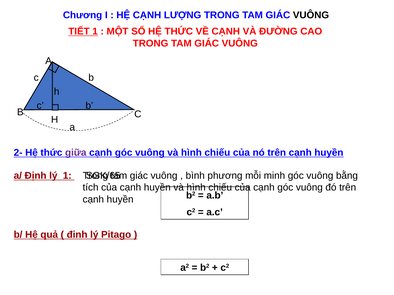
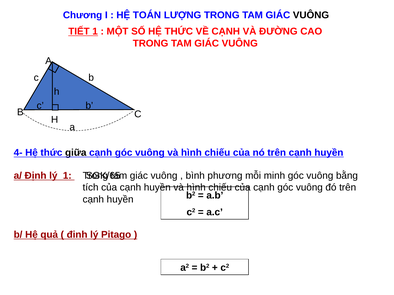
HỆ CẠNH: CẠNH -> TOÁN
2-: 2- -> 4-
giữa colour: purple -> black
